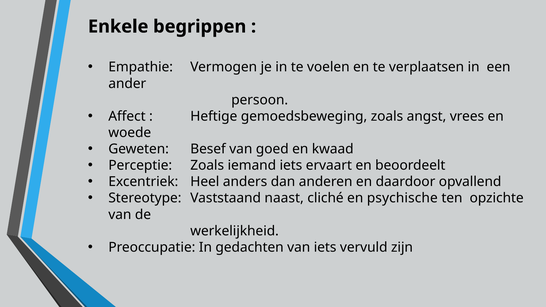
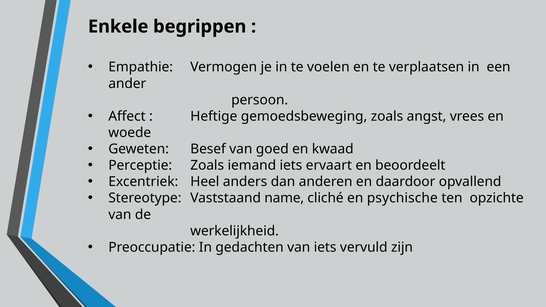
naast: naast -> name
